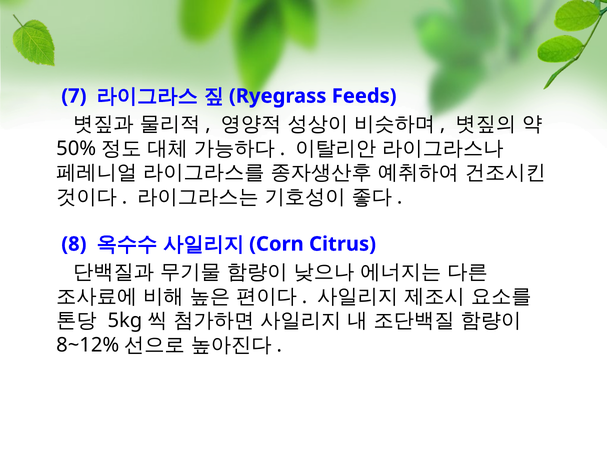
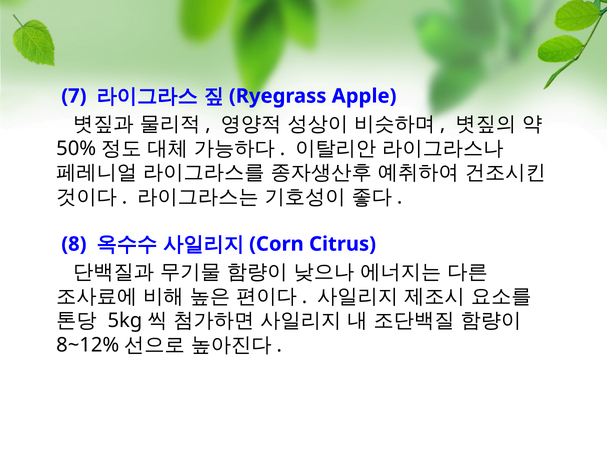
Feeds: Feeds -> Apple
